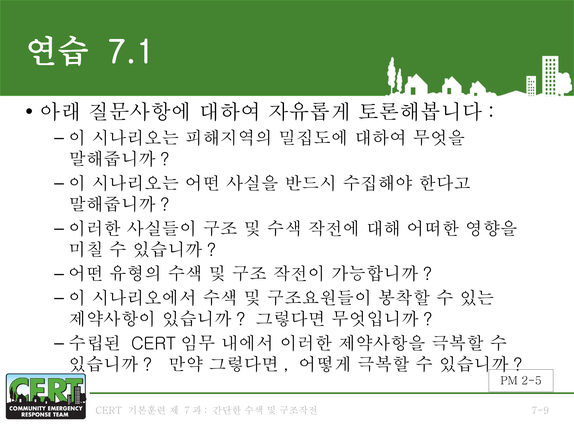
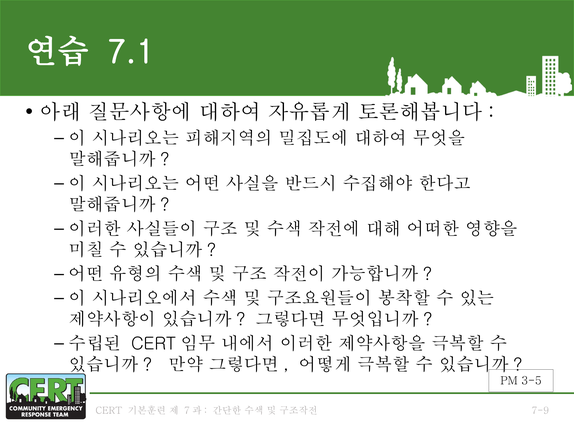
2-5: 2-5 -> 3-5
